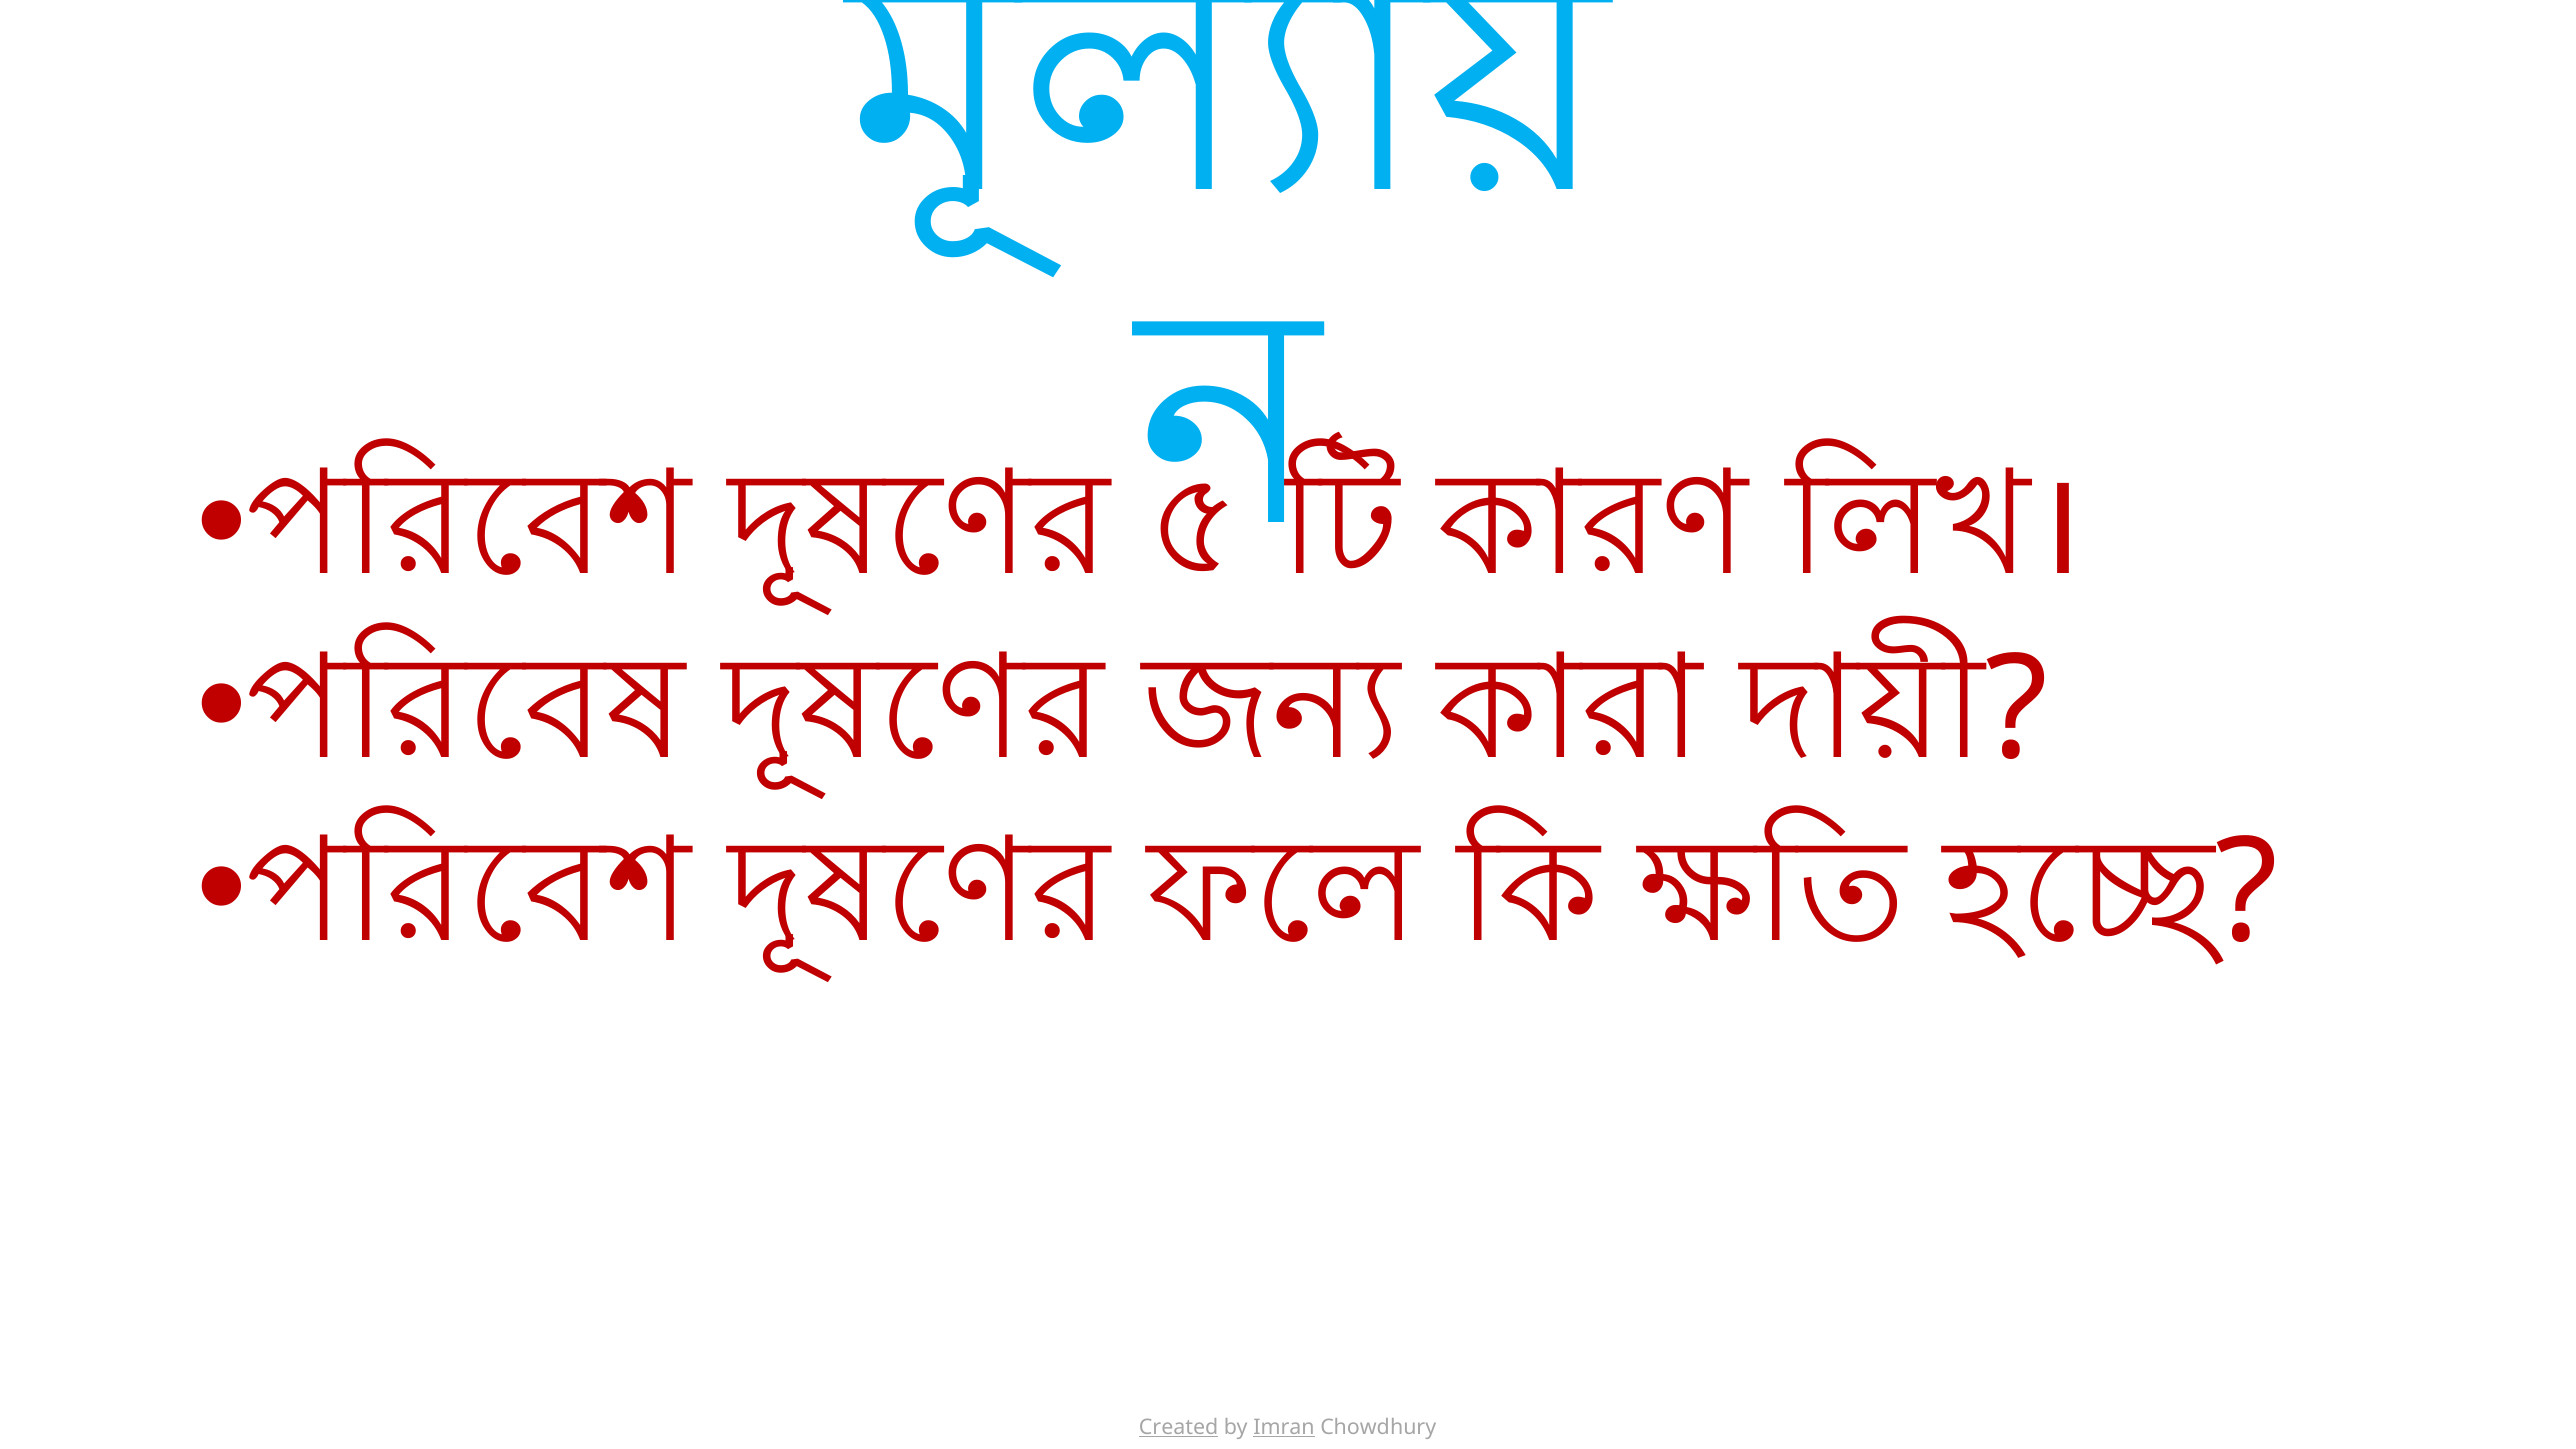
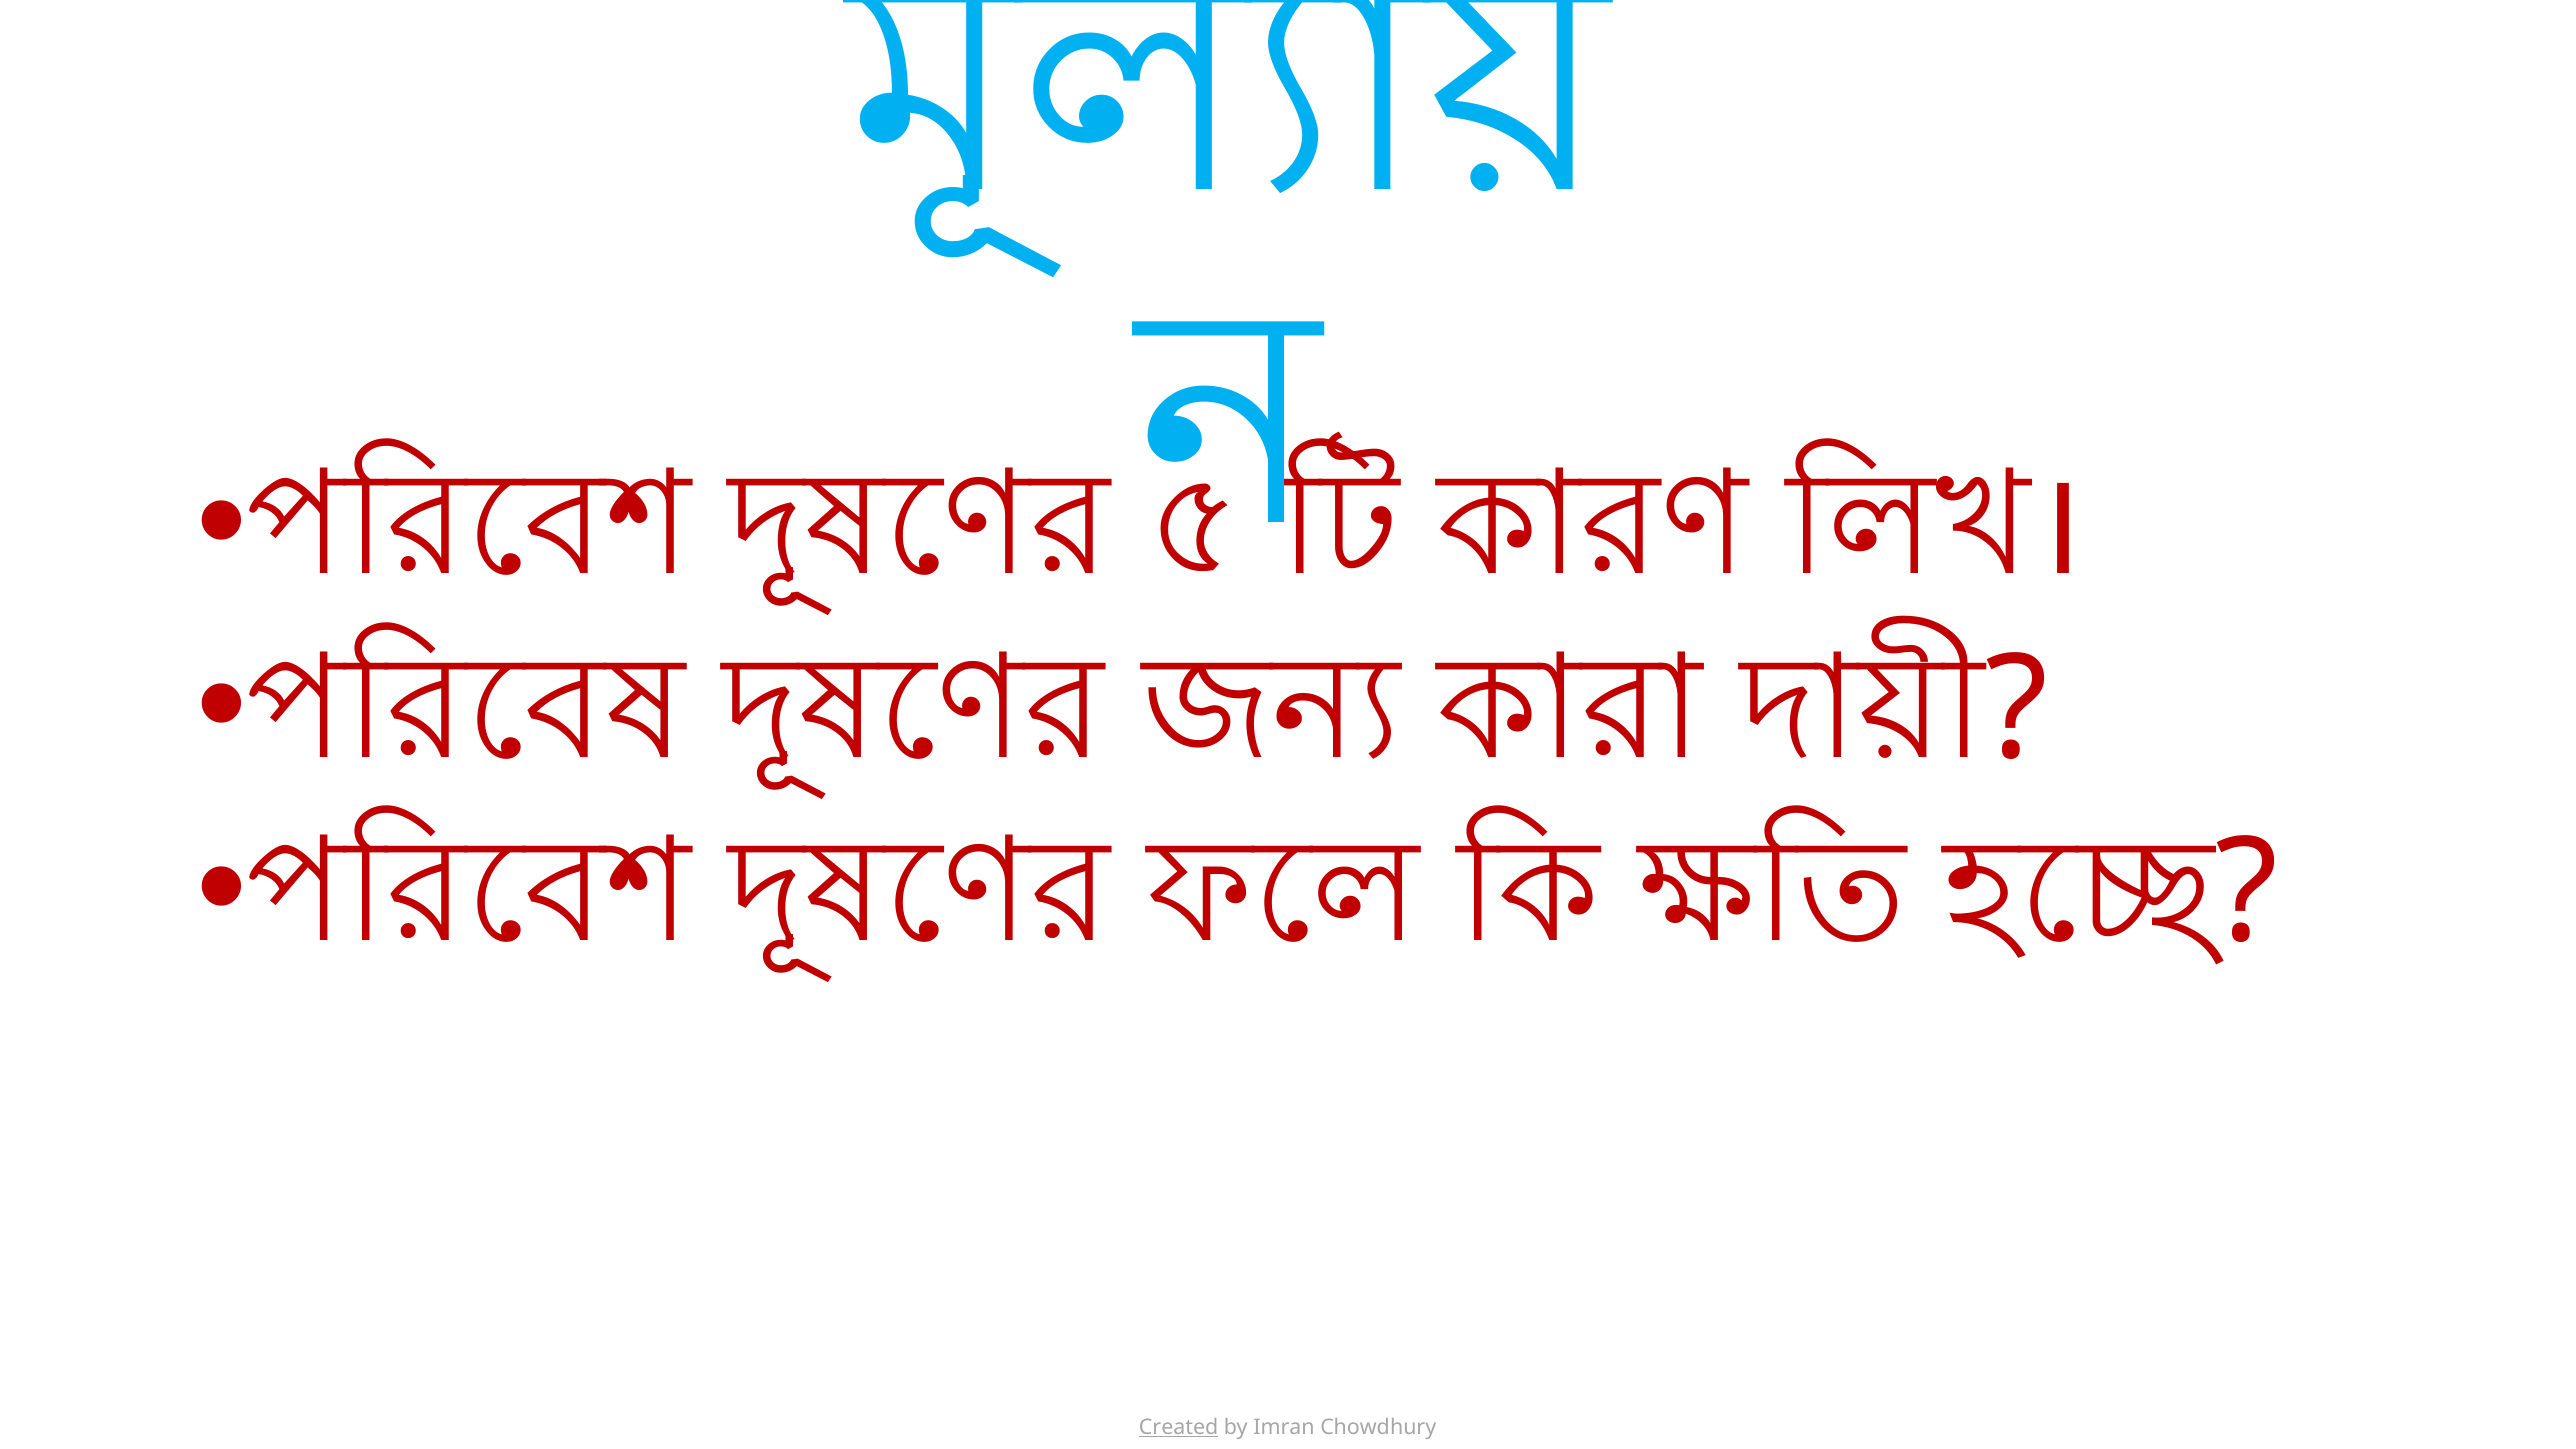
Imran underline: present -> none
